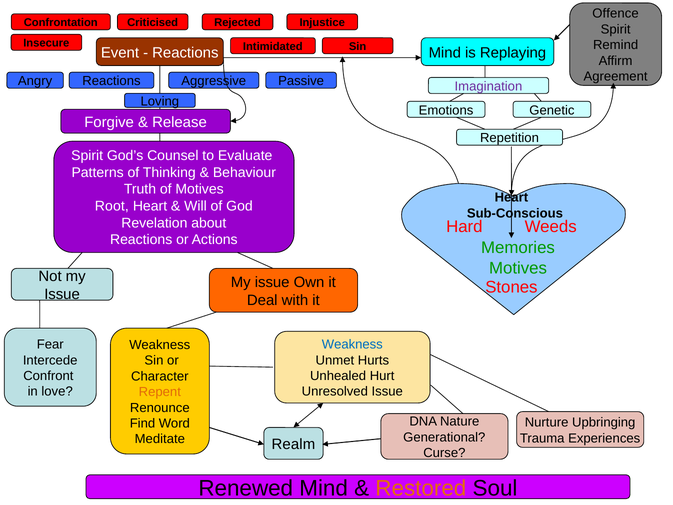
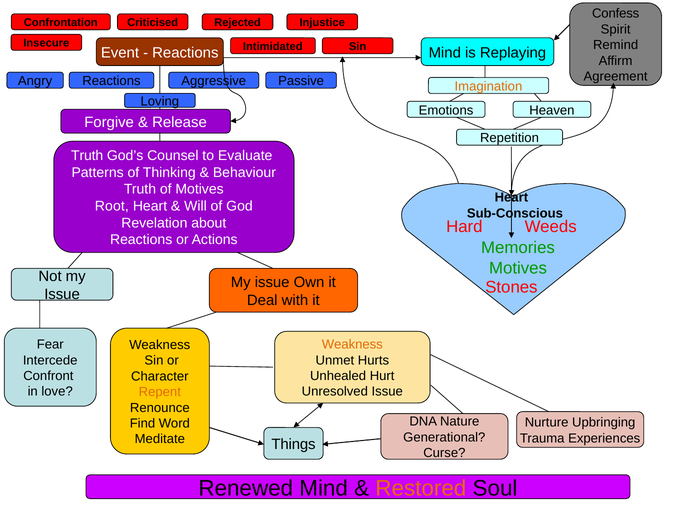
Offence: Offence -> Confess
Imagination colour: purple -> orange
Genetic: Genetic -> Heaven
Spirit at (87, 156): Spirit -> Truth
Weakness at (352, 344) colour: blue -> orange
Realm: Realm -> Things
